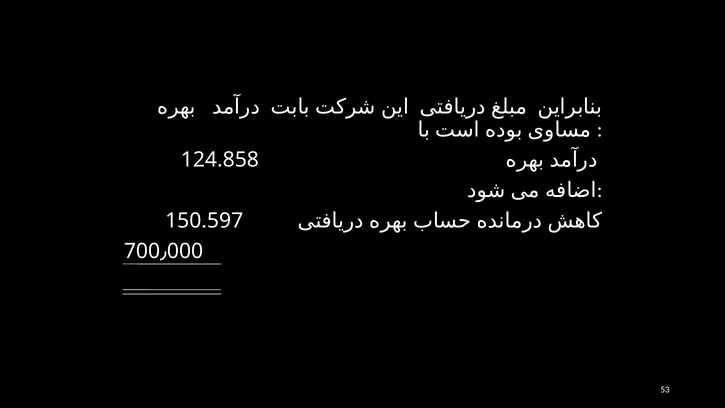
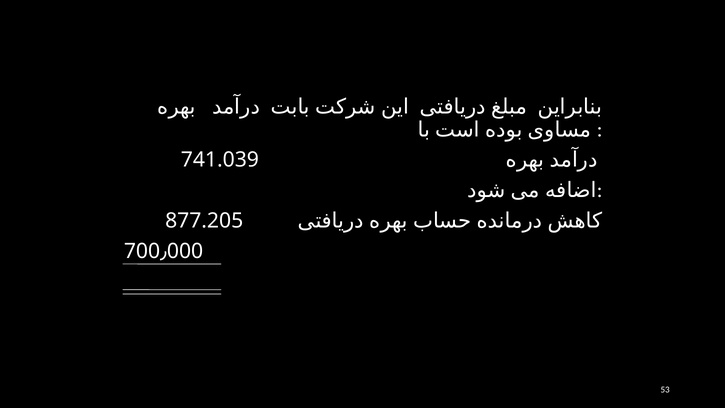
124.858: 124.858 -> 741.039
150.597: 150.597 -> 877.205
